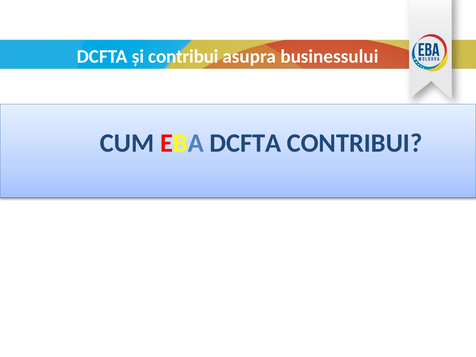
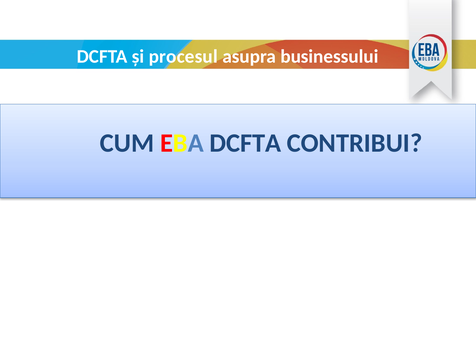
și contribui: contribui -> procesul
